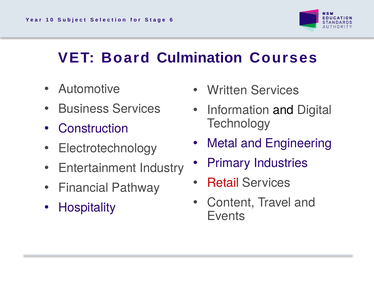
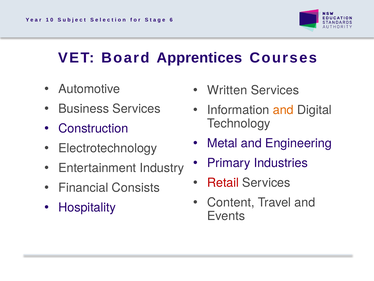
Culmination: Culmination -> Apprentices
and at (283, 110) colour: black -> orange
Pathway: Pathway -> Consists
